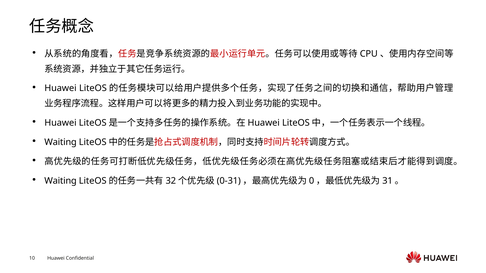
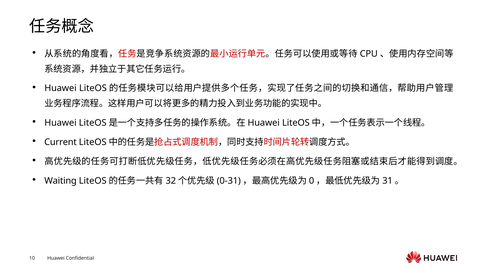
Waiting at (61, 142): Waiting -> Current
